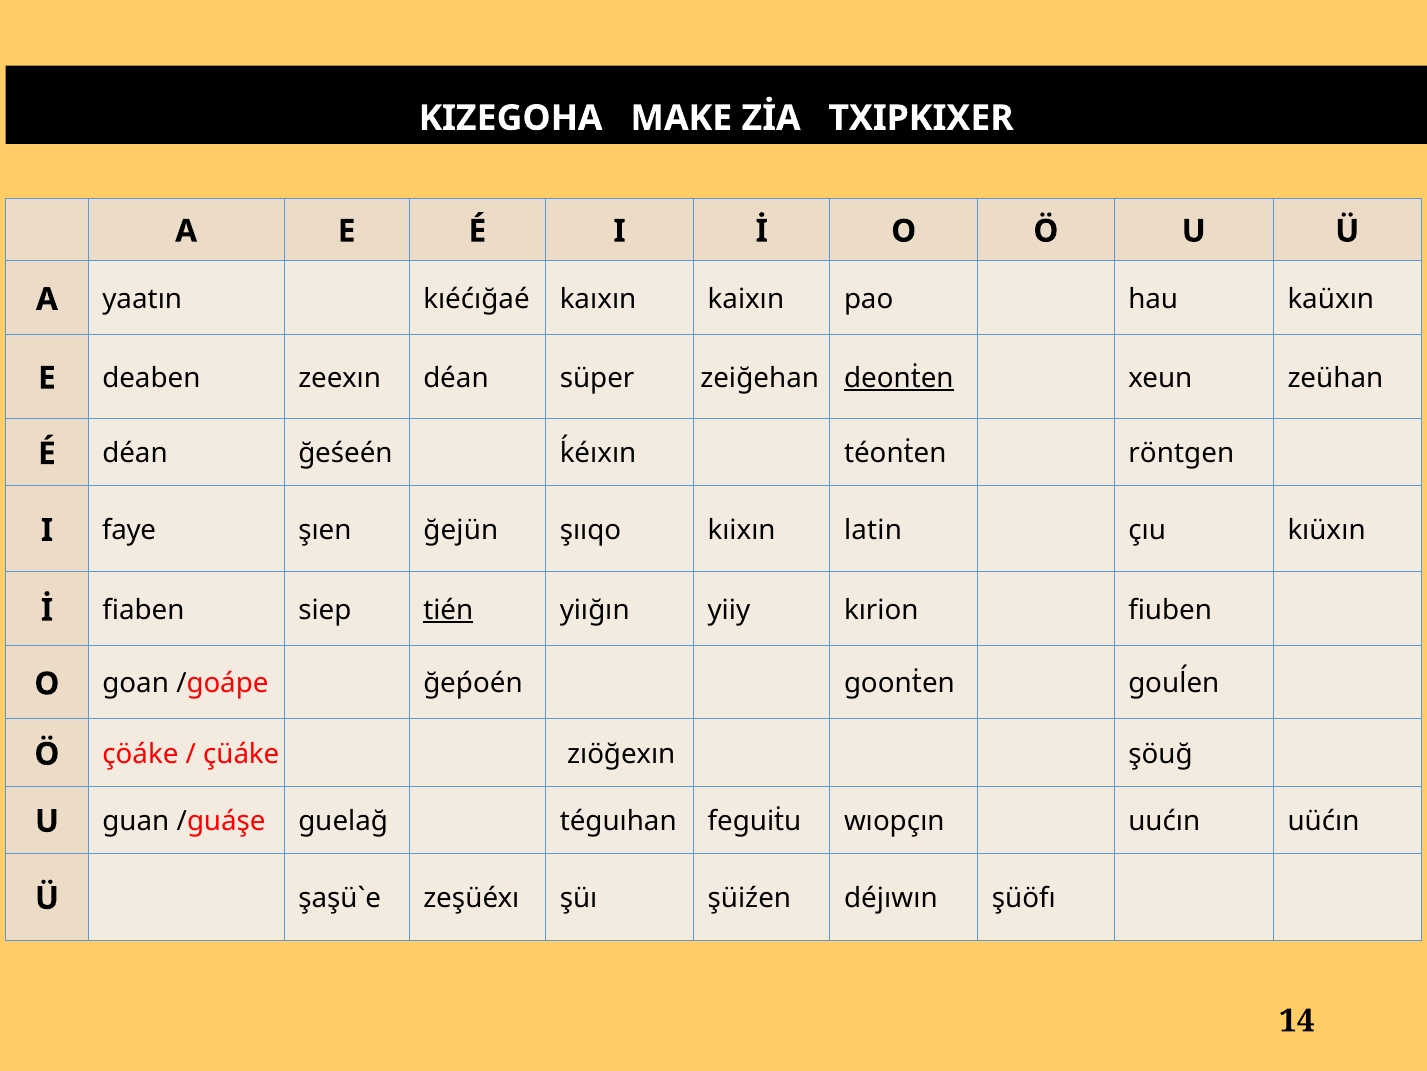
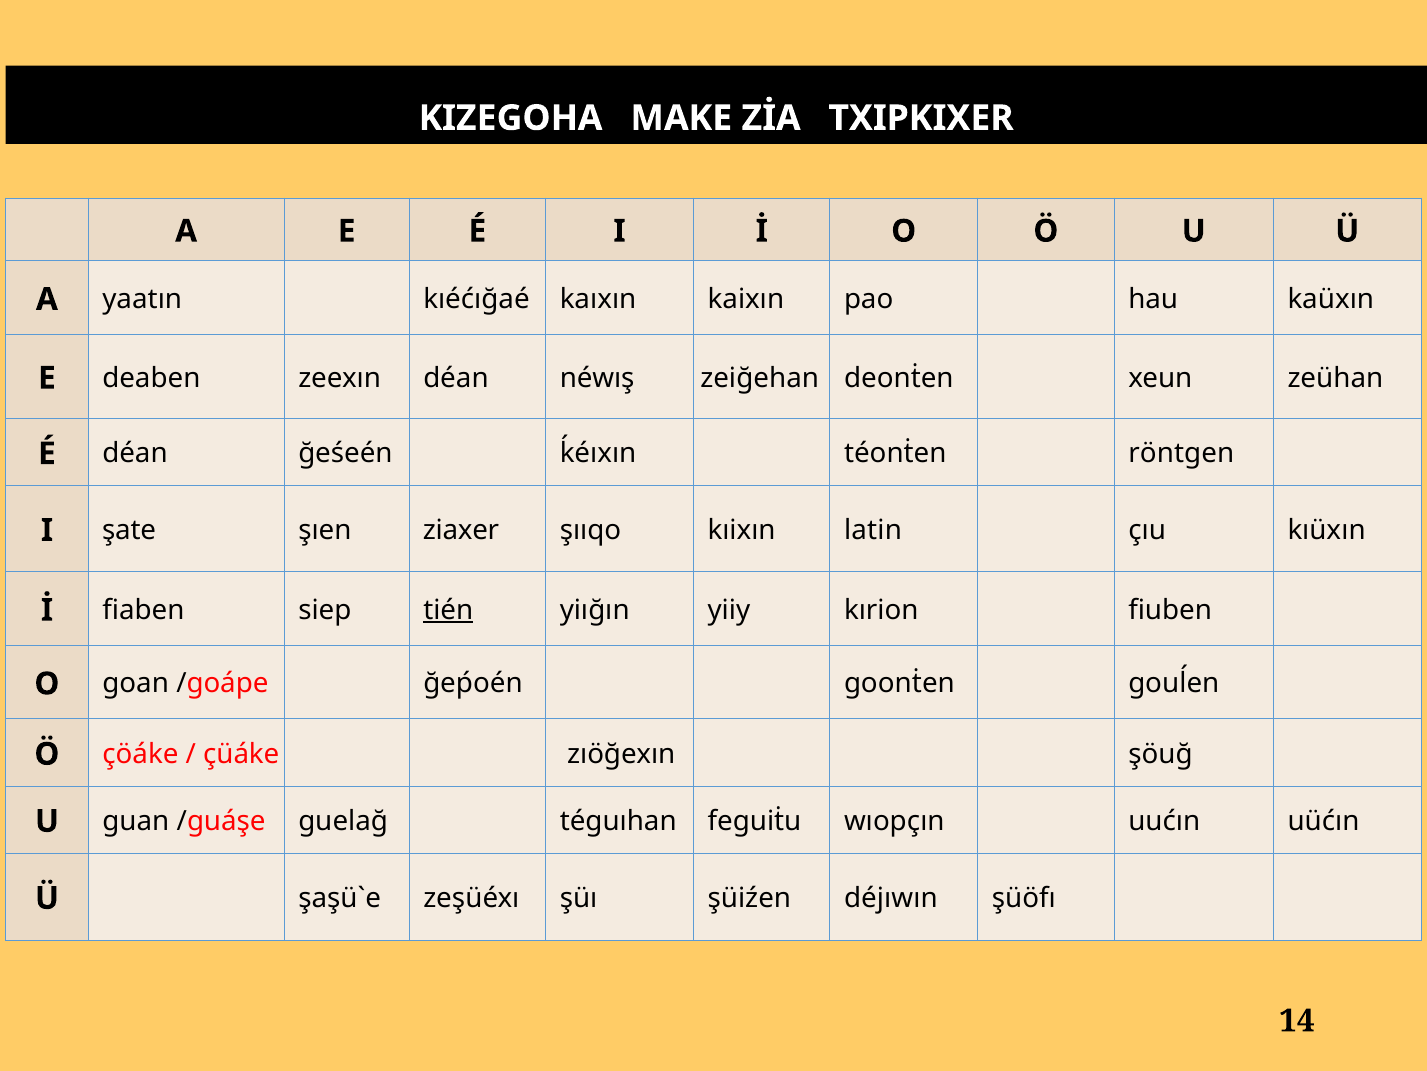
süper: süper -> néwış
deonṫen underline: present -> none
faye: faye -> şate
ğejün: ğejün -> ziaxer
